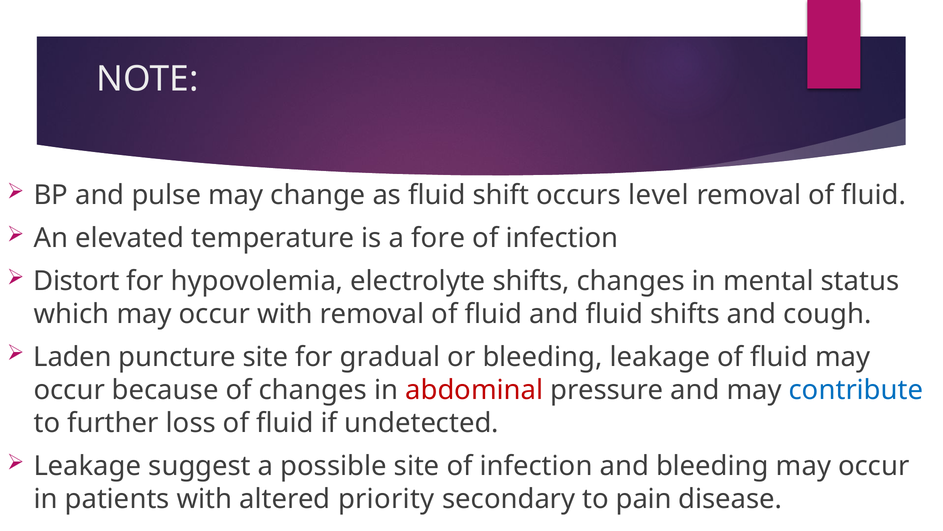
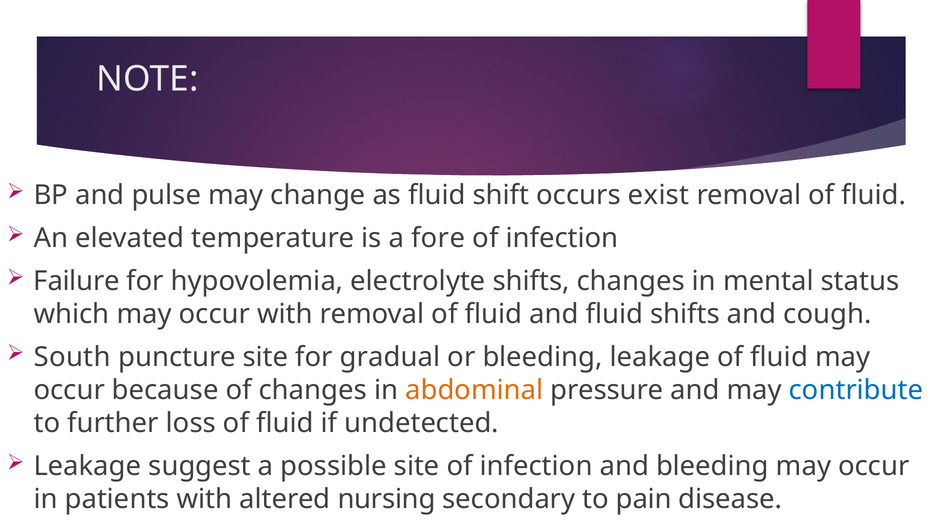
level: level -> exist
Distort: Distort -> Failure
Laden: Laden -> South
abdominal colour: red -> orange
priority: priority -> nursing
